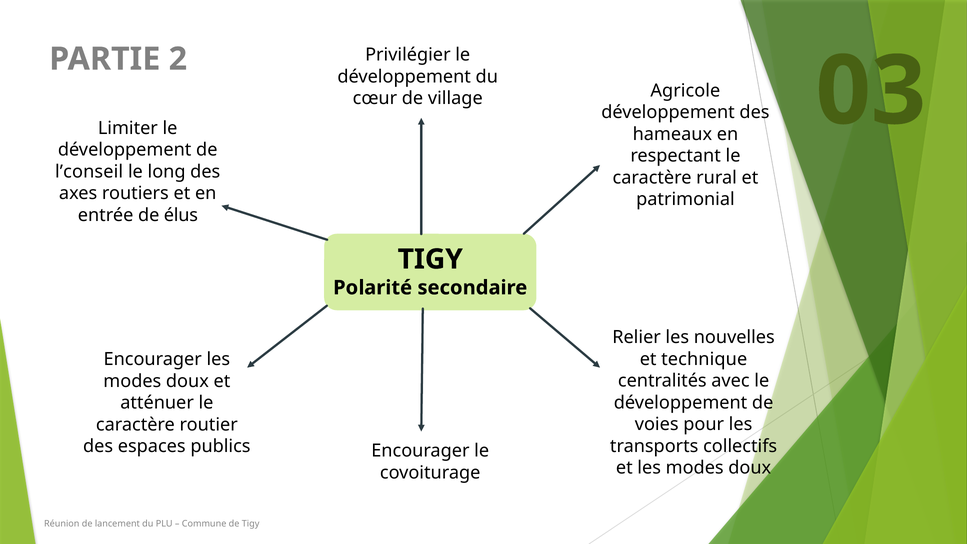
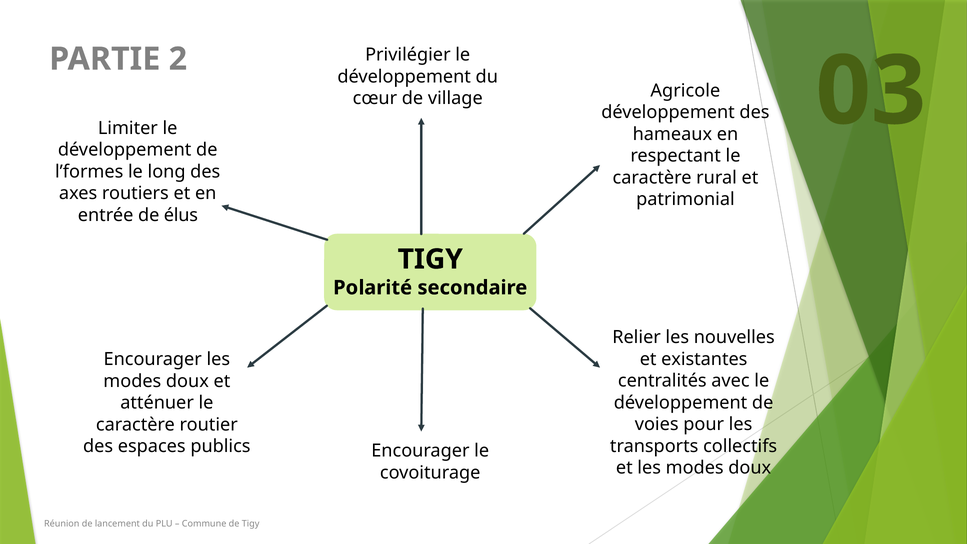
l’conseil: l’conseil -> l’formes
technique: technique -> existantes
